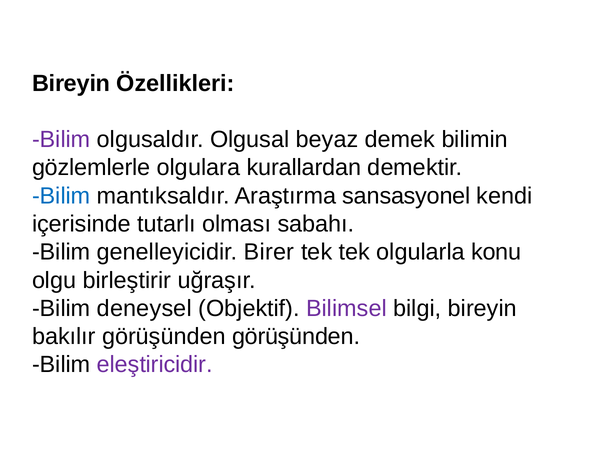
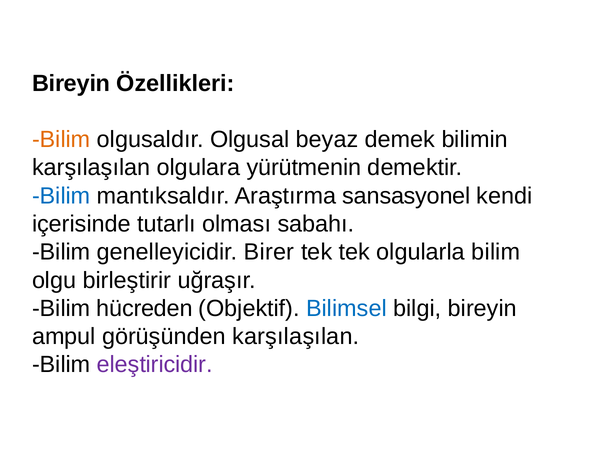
Bilim at (61, 140) colour: purple -> orange
gözlemlerle at (91, 168): gözlemlerle -> karşılaşılan
kurallardan: kurallardan -> yürütmenin
olgularla konu: konu -> bilim
deneysel: deneysel -> hücreden
Bilimsel colour: purple -> blue
bakılır: bakılır -> ampul
görüşünden görüşünden: görüşünden -> karşılaşılan
